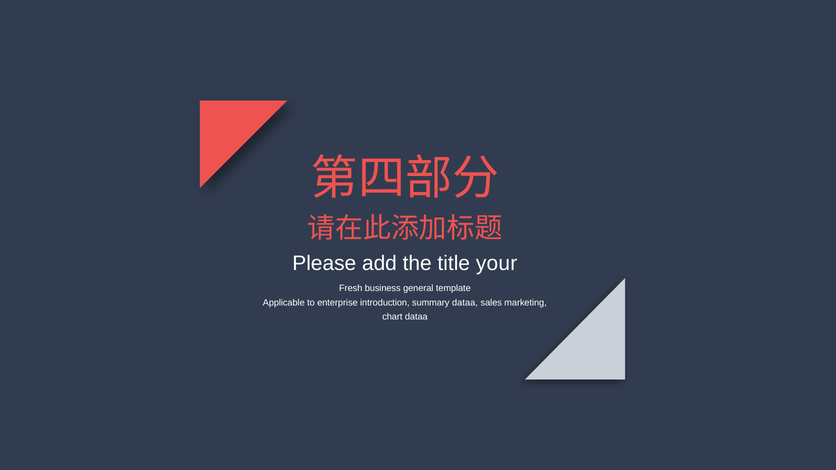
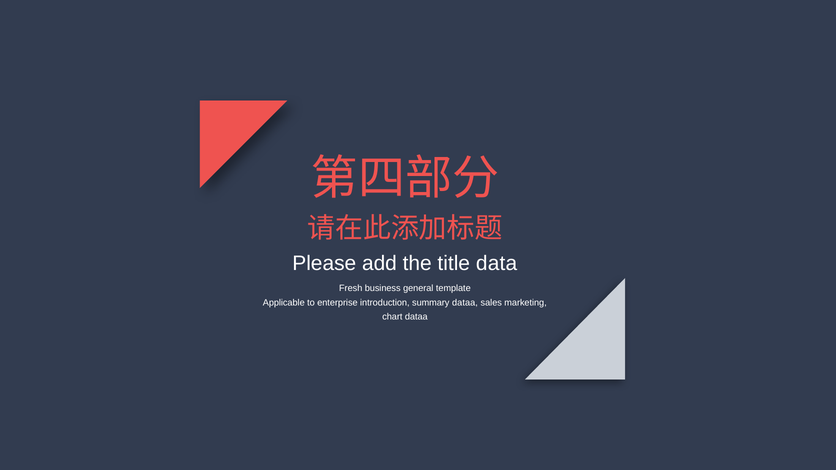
your: your -> data
